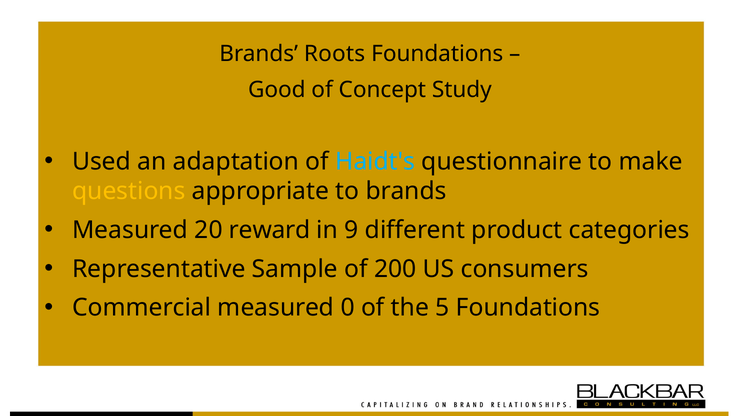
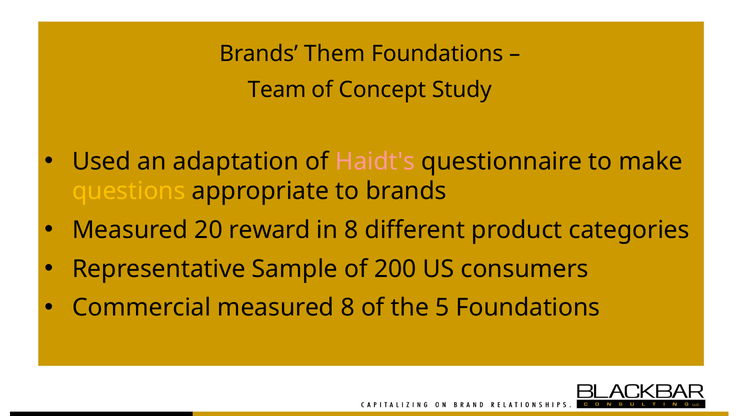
Roots: Roots -> Them
Good: Good -> Team
Haidt's colour: light blue -> pink
in 9: 9 -> 8
measured 0: 0 -> 8
